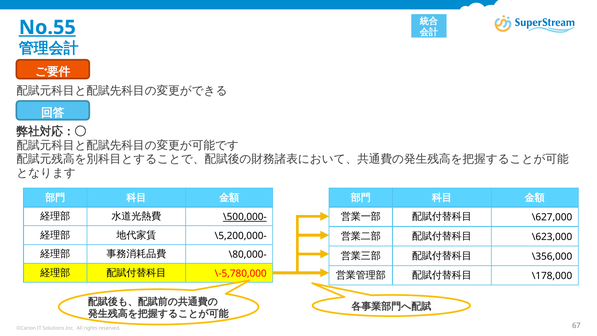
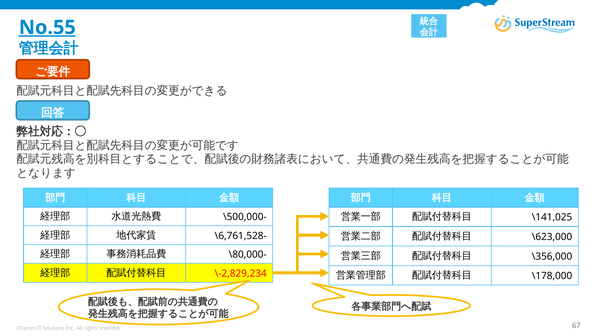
\500,000- underline: present -> none
\627,000: \627,000 -> \141,025
\5,200,000-: \5,200,000- -> \6,761,528-
\-5,780,000: \-5,780,000 -> \-2,829,234
